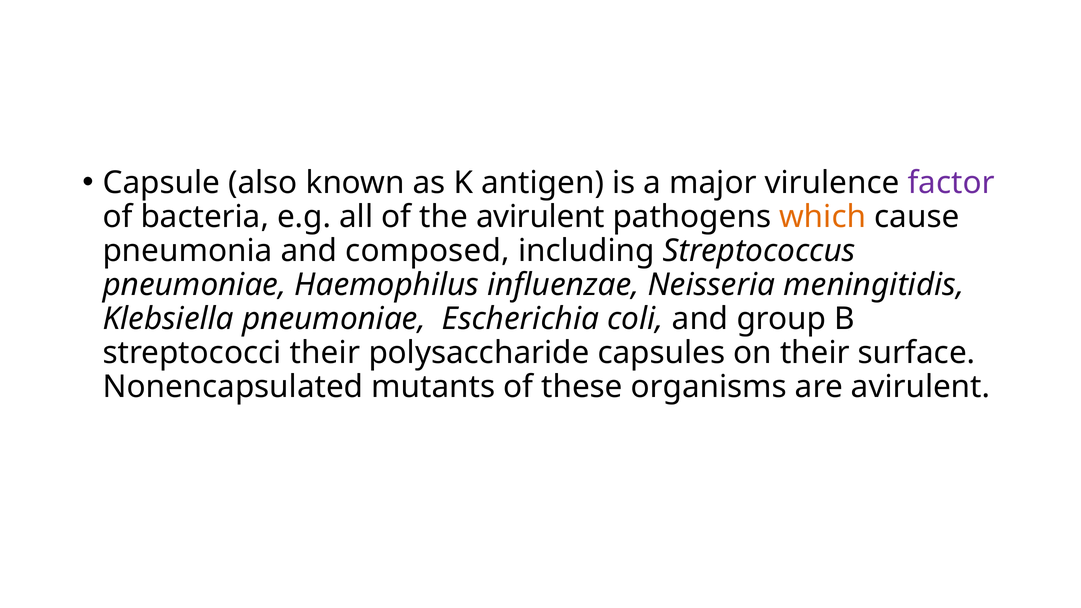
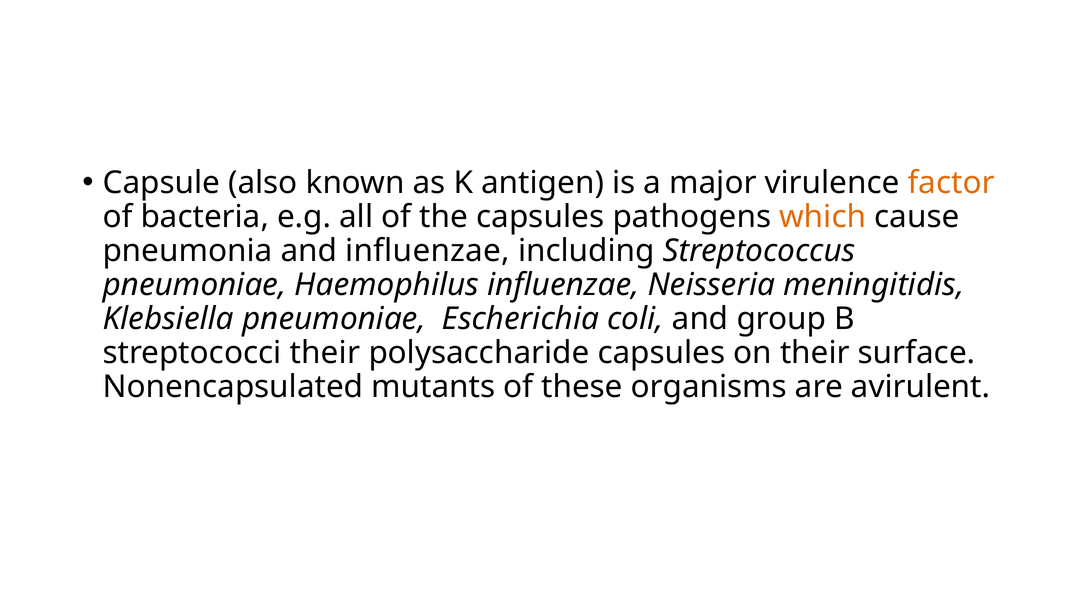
factor colour: purple -> orange
the avirulent: avirulent -> capsules
and composed: composed -> influenzae
